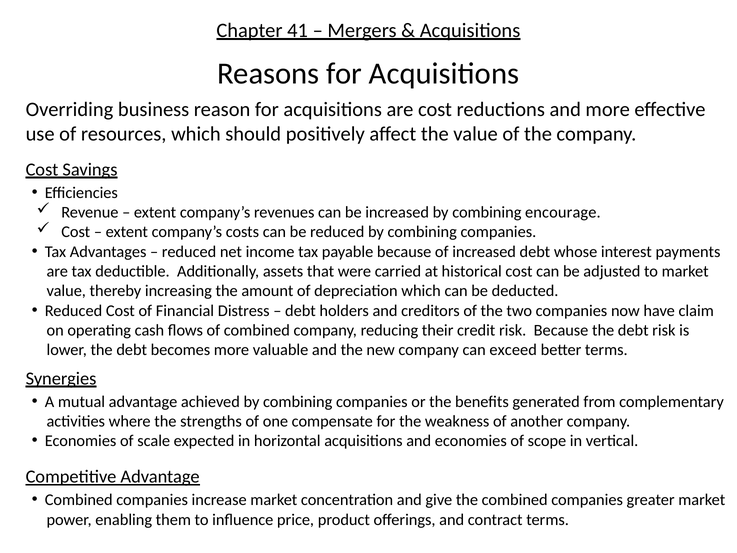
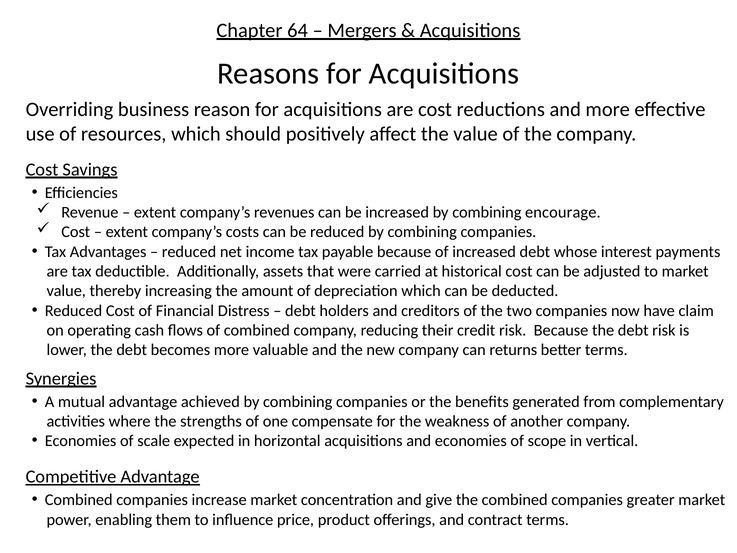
41: 41 -> 64
exceed: exceed -> returns
